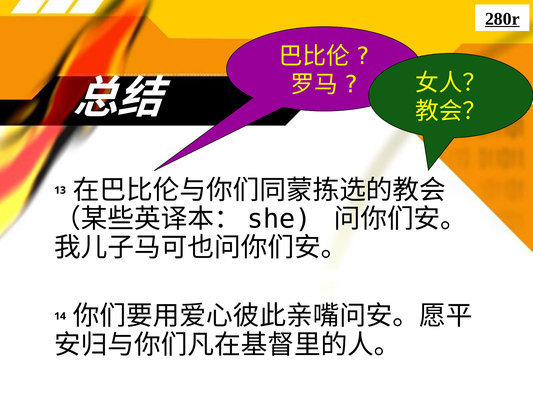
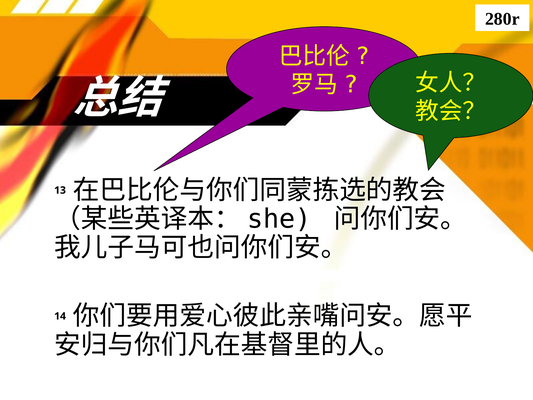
280r underline: present -> none
